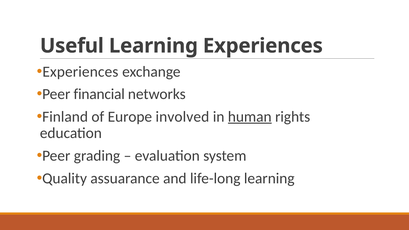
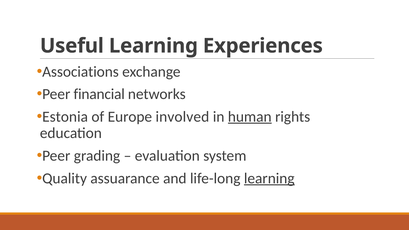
Experiences at (80, 72): Experiences -> Associations
Finland: Finland -> Estonia
learning at (269, 178) underline: none -> present
